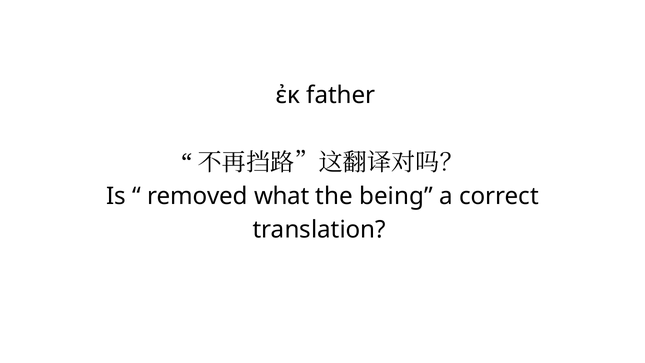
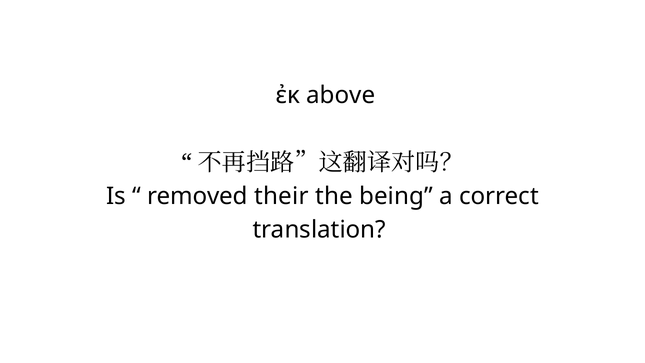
father: father -> above
what: what -> their
